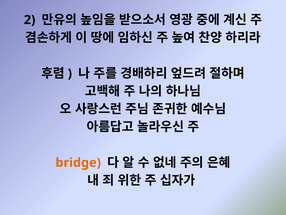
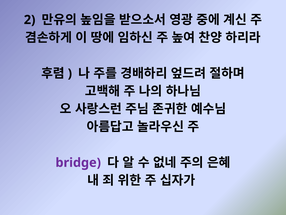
bridge colour: orange -> purple
